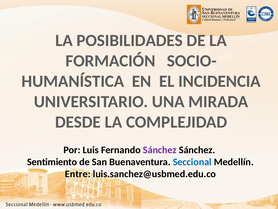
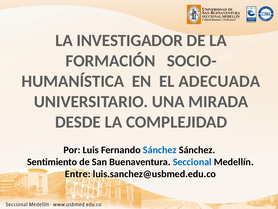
POSIBILIDADES: POSIBILIDADES -> INVESTIGADOR
INCIDENCIA: INCIDENCIA -> ADECUADA
Sánchez at (160, 150) colour: purple -> blue
